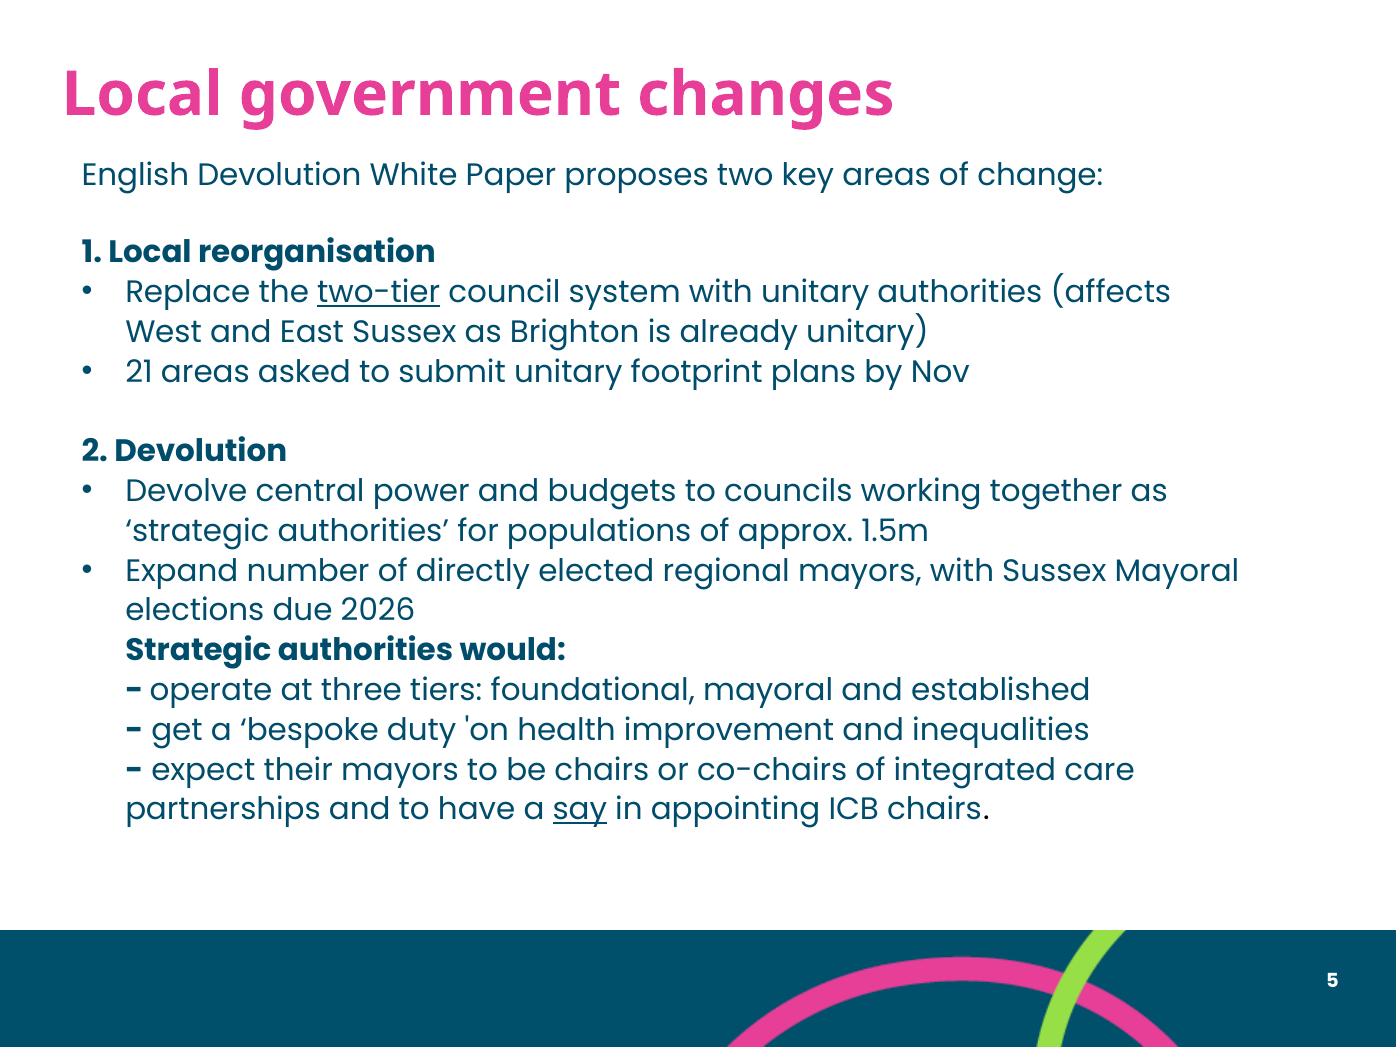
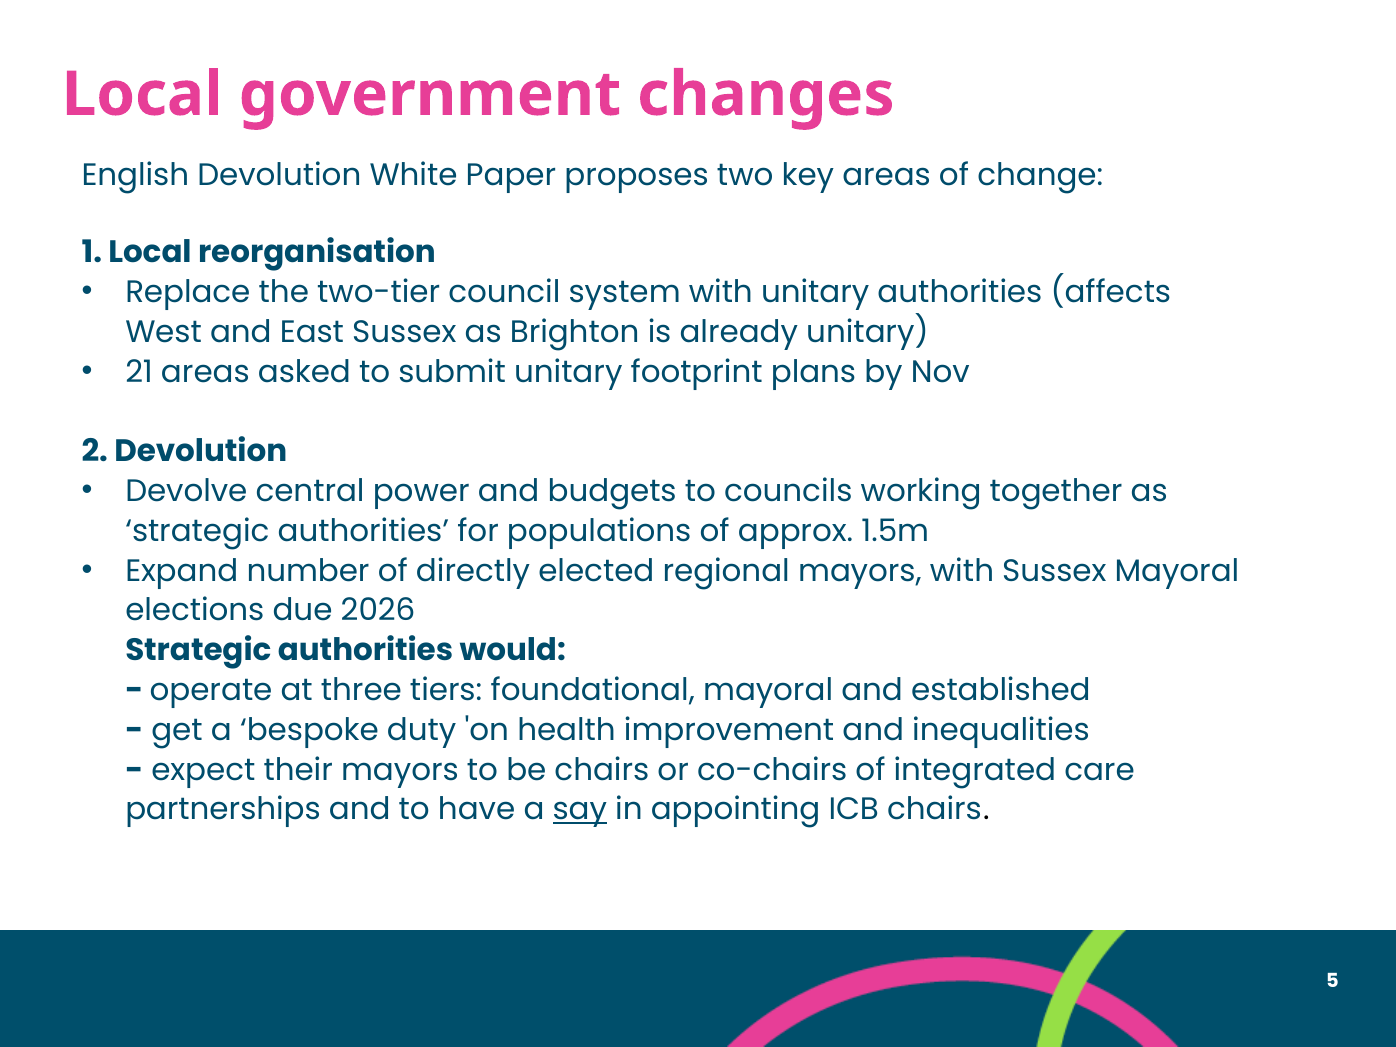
two-tier underline: present -> none
